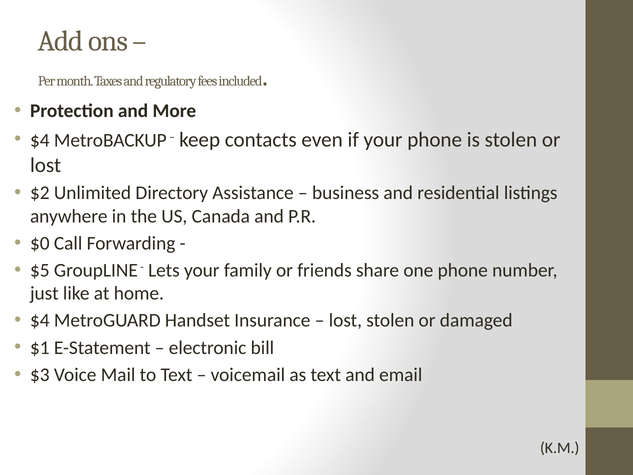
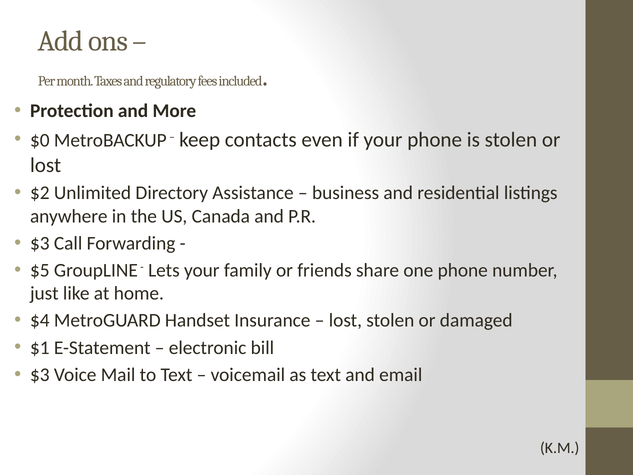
$4 at (40, 140): $4 -> $0
$0 at (40, 243): $0 -> $3
